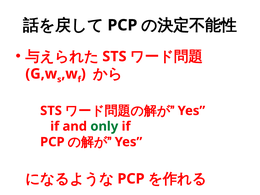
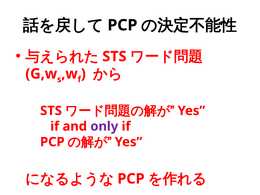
only colour: green -> purple
